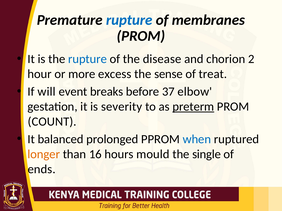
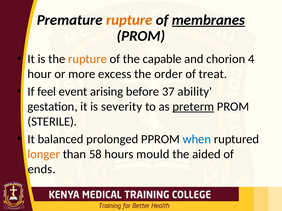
rupture at (129, 20) colour: blue -> orange
membranes underline: none -> present
rupture at (88, 59) colour: blue -> orange
disease: disease -> capable
2: 2 -> 4
sense: sense -> order
will: will -> feel
breaks: breaks -> arising
elbow: elbow -> ability
COUNT: COUNT -> STERILE
16: 16 -> 58
single: single -> aided
